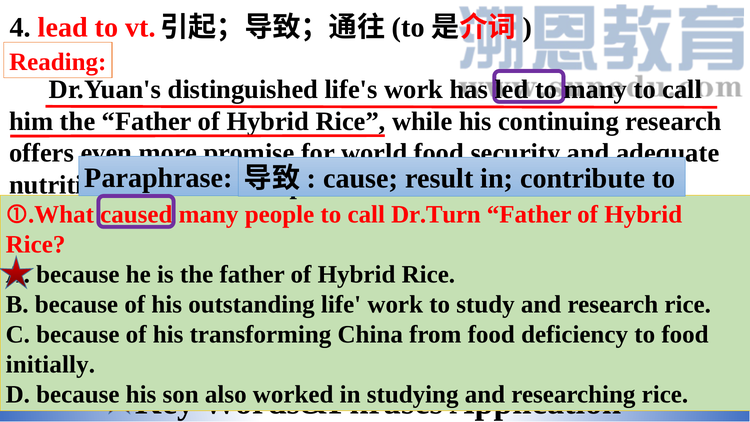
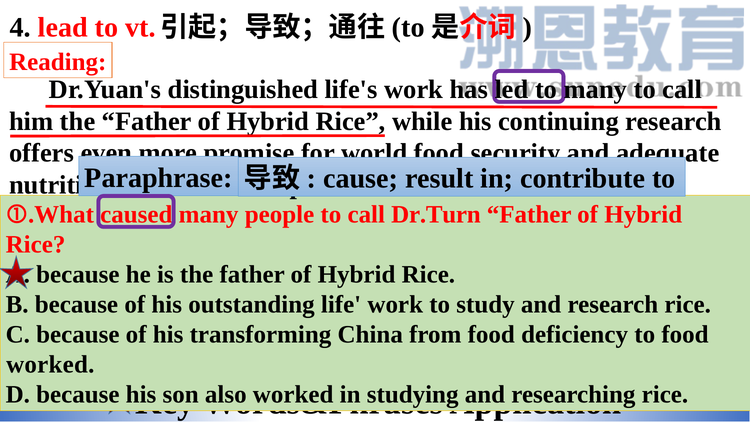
initially at (50, 364): initially -> worked
